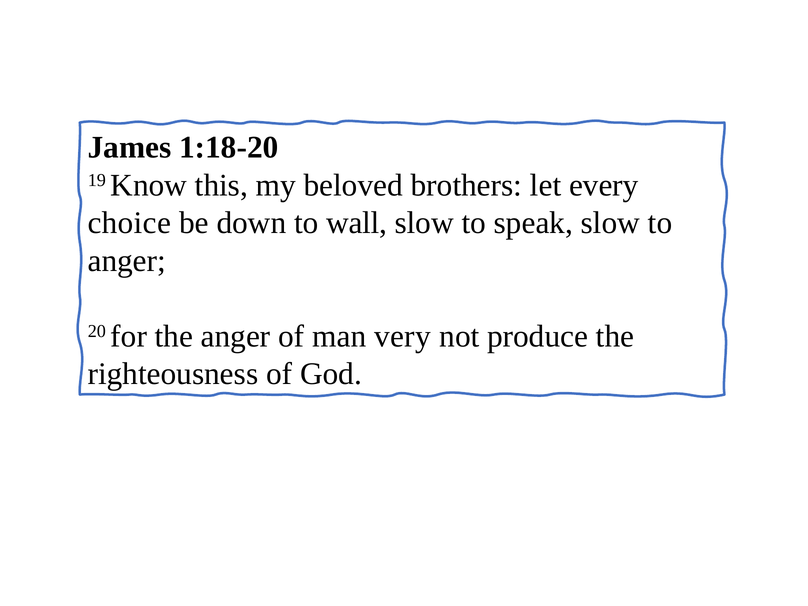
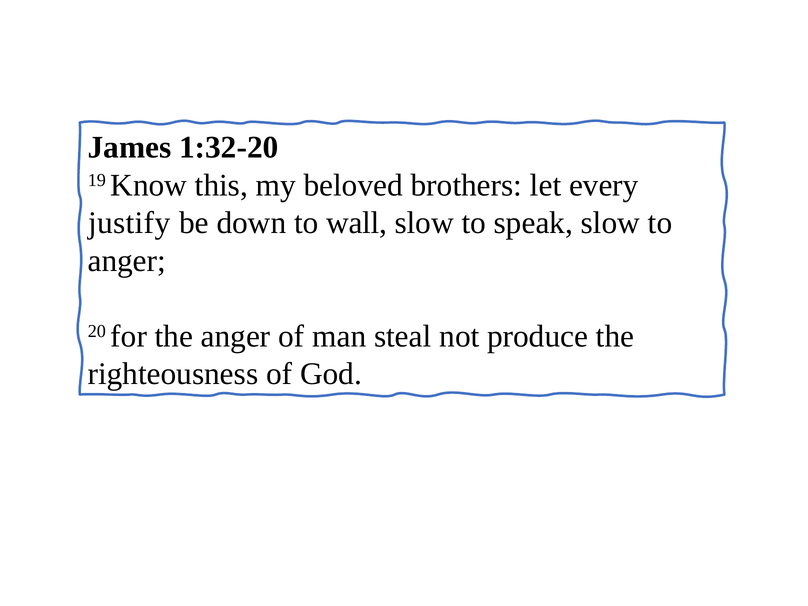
1:18-20: 1:18-20 -> 1:32-20
choice: choice -> justify
very: very -> steal
